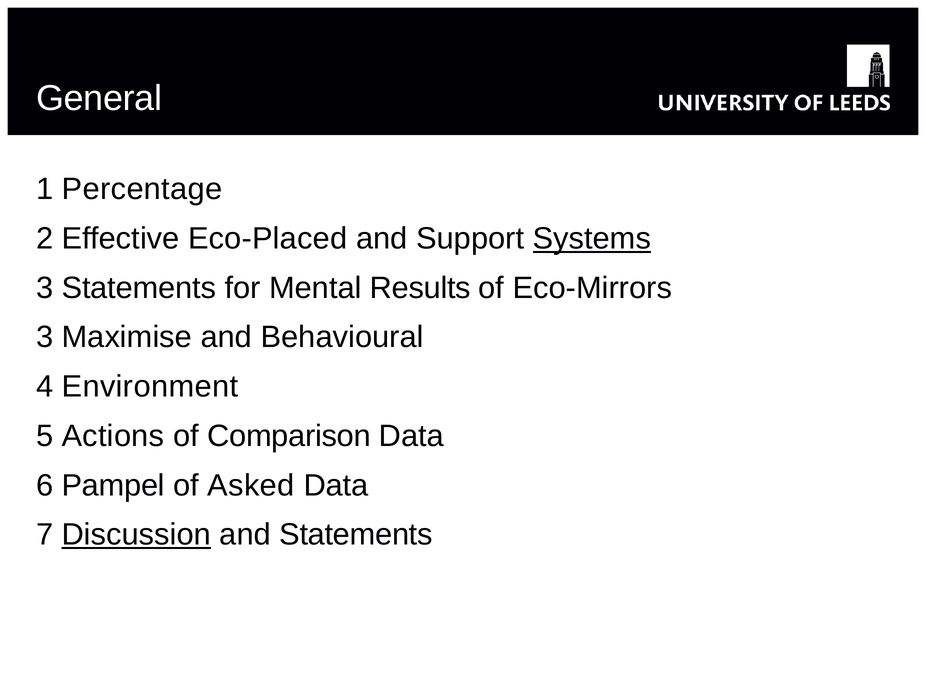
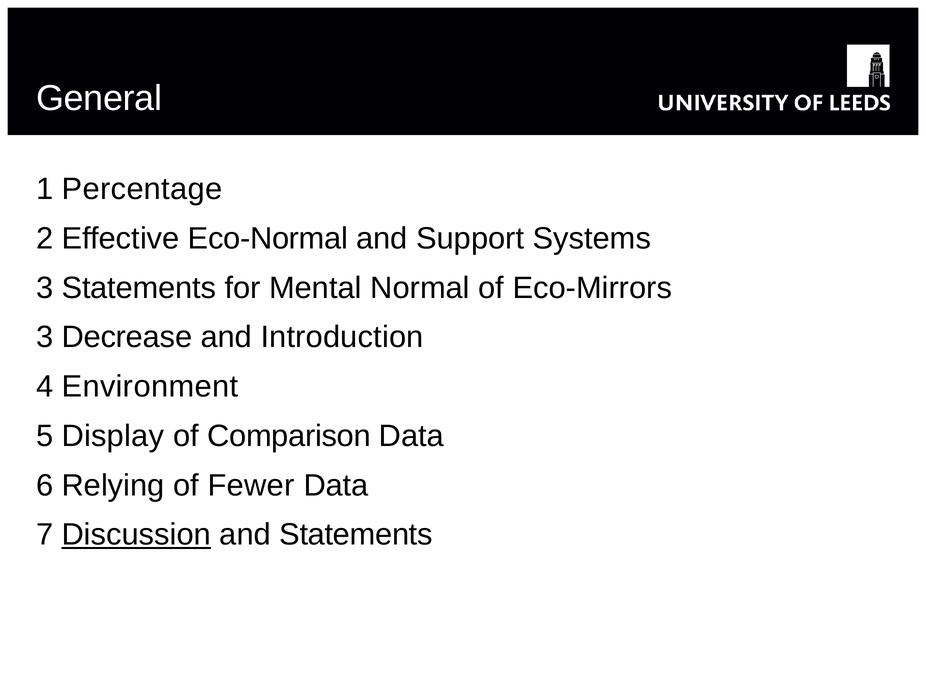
Eco-Placed: Eco-Placed -> Eco-Normal
Systems underline: present -> none
Results: Results -> Normal
Maximise: Maximise -> Decrease
Behavioural: Behavioural -> Introduction
Actions: Actions -> Display
Pampel: Pampel -> Relying
Asked: Asked -> Fewer
